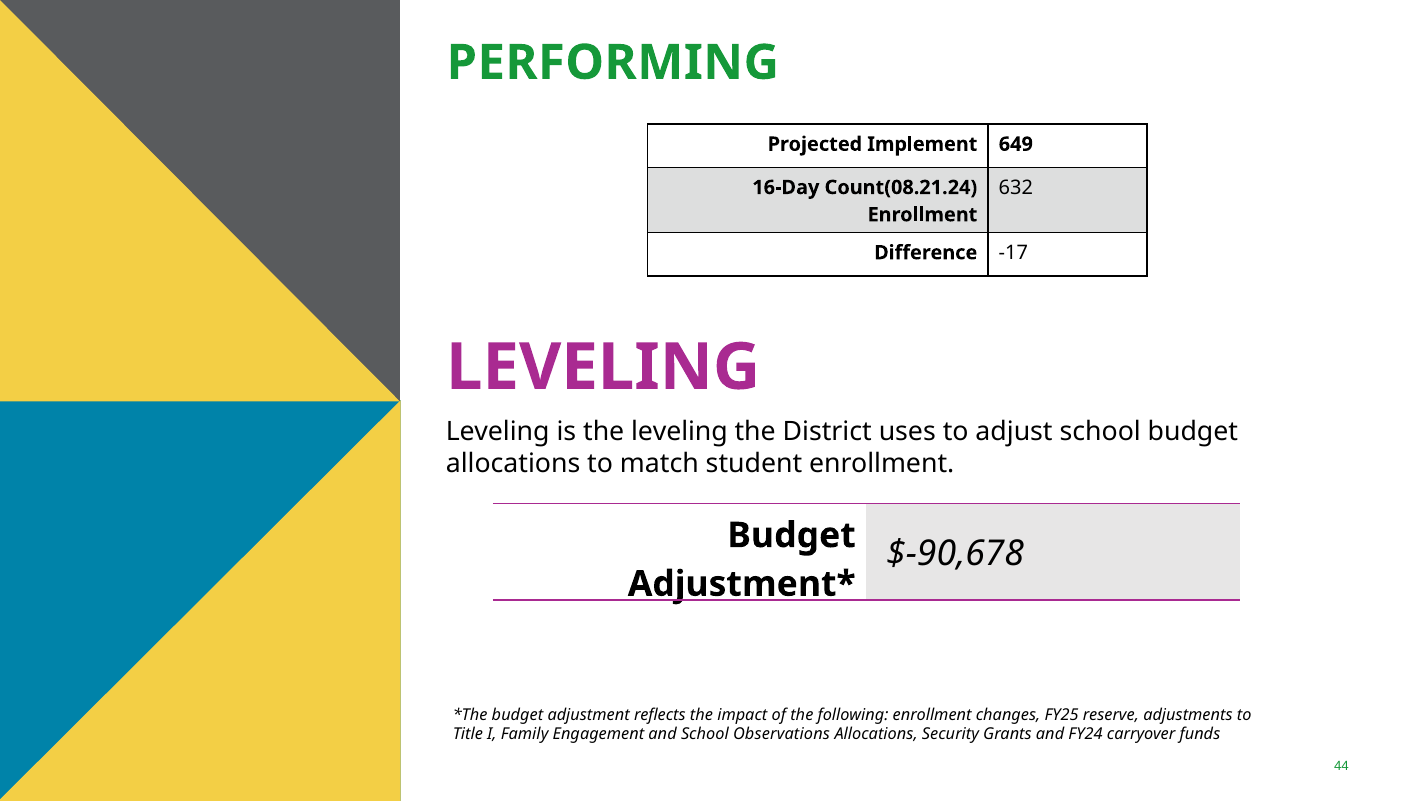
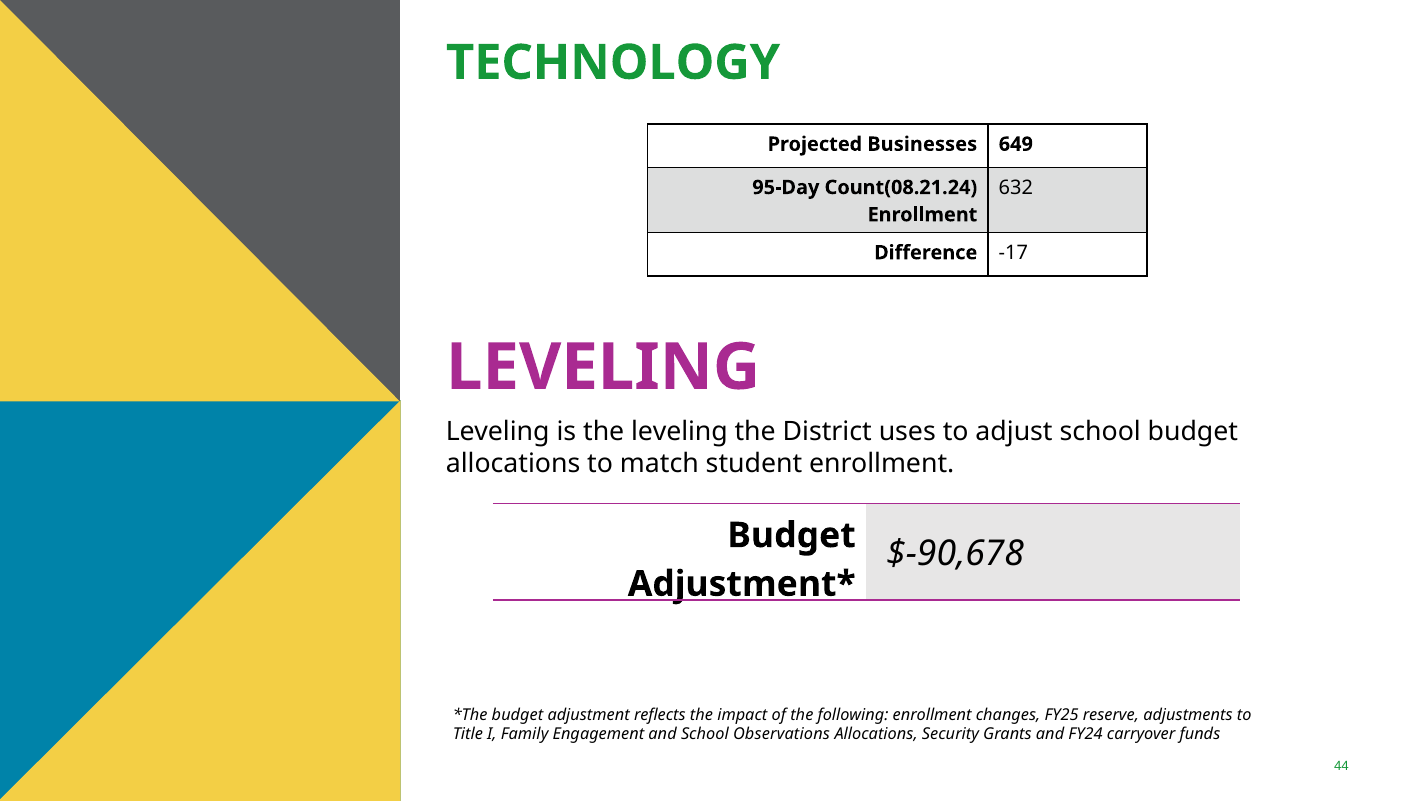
PERFORMING: PERFORMING -> TECHNOLOGY
Implement: Implement -> Businesses
16-Day: 16-Day -> 95-Day
